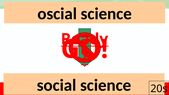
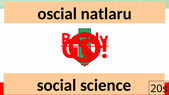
oscial science: science -> natlaru
